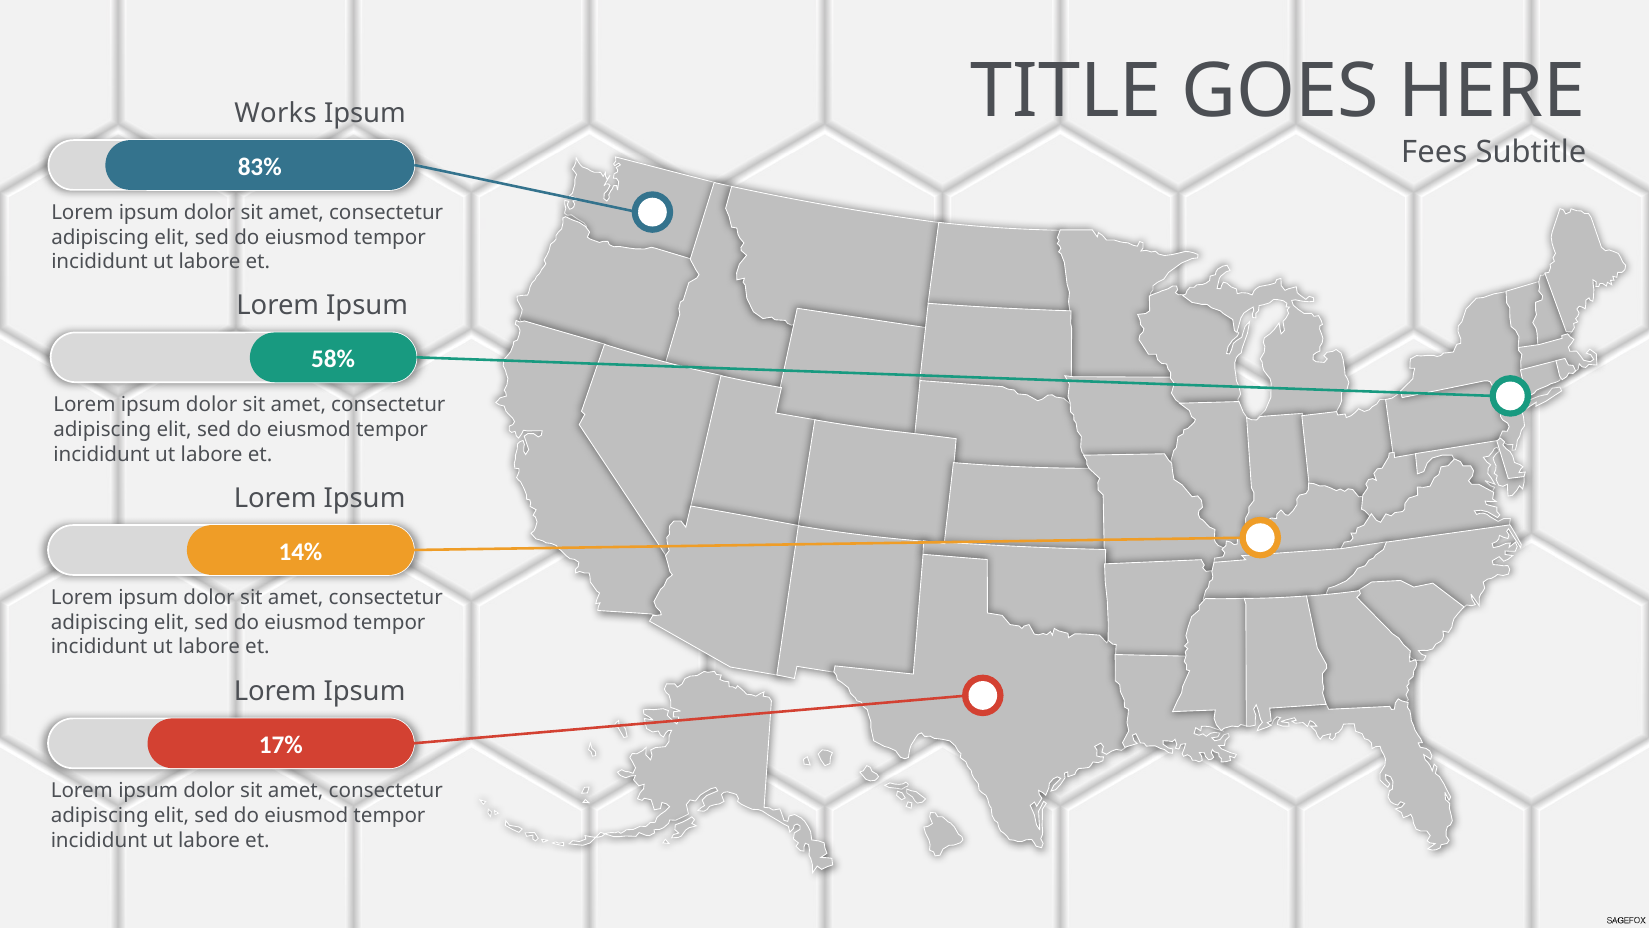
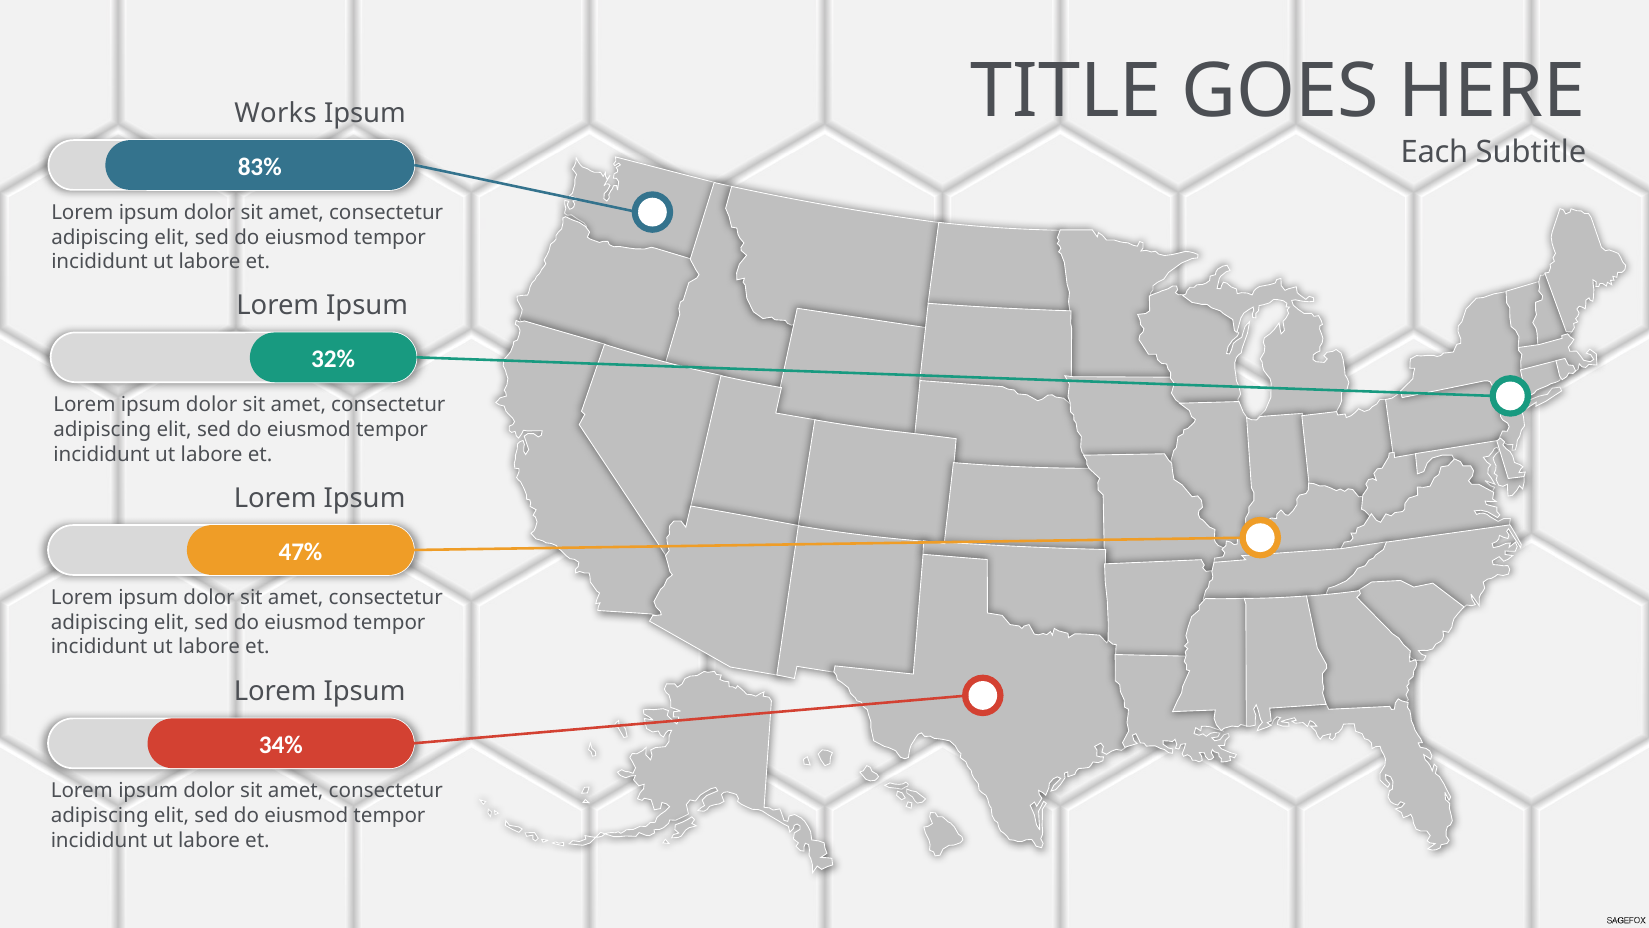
Fees: Fees -> Each
58%: 58% -> 32%
14%: 14% -> 47%
17%: 17% -> 34%
